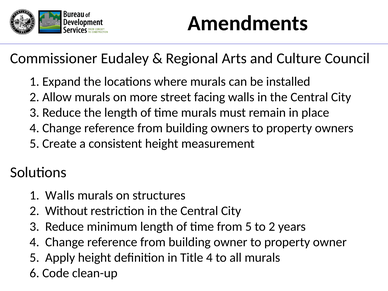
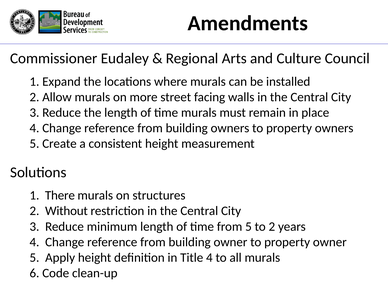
1 Walls: Walls -> There
